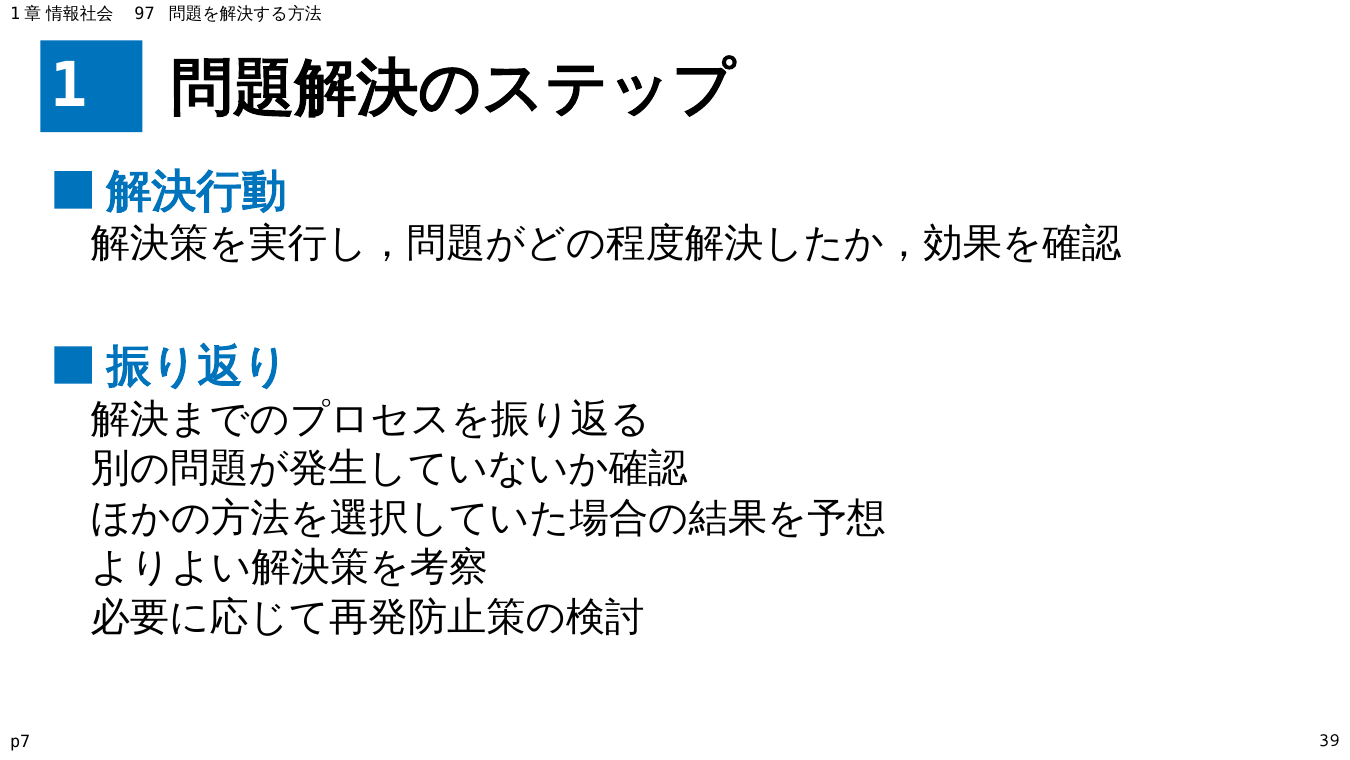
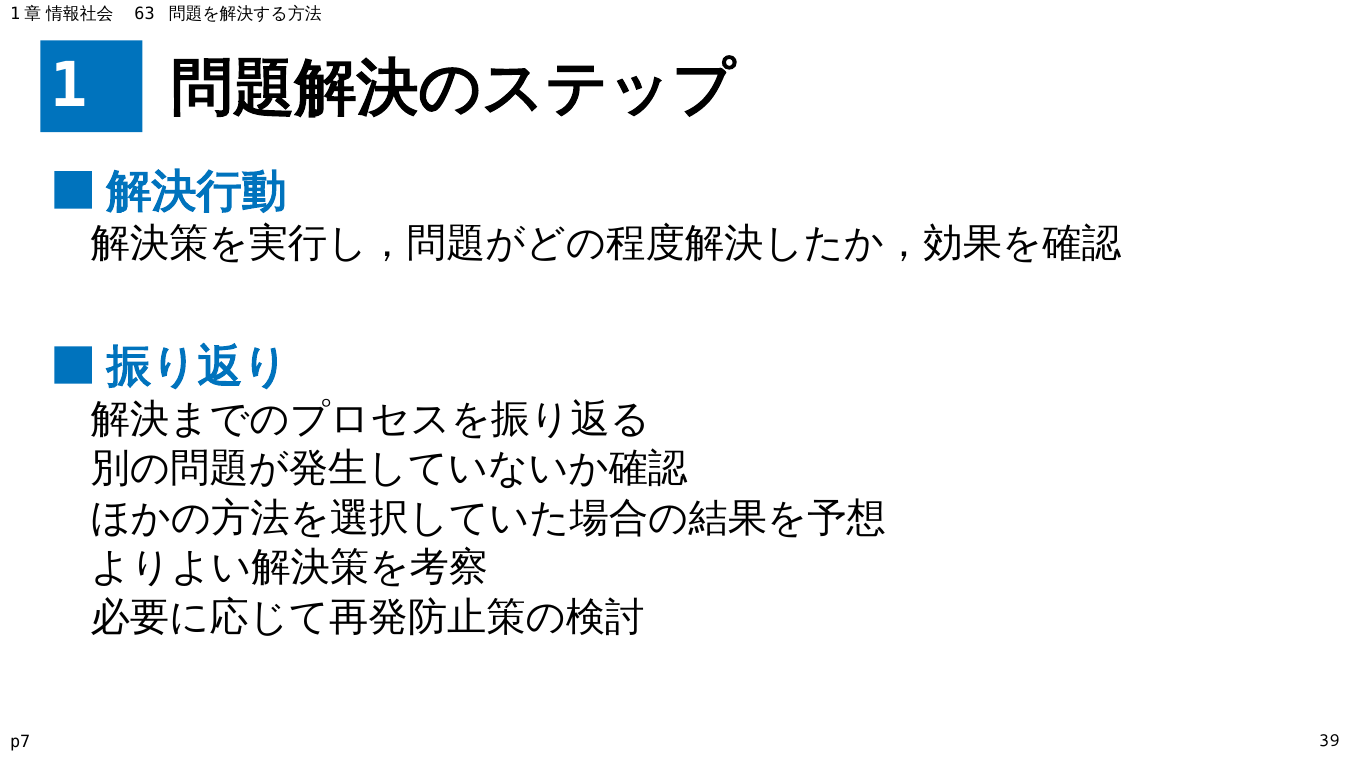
97: 97 -> 63
